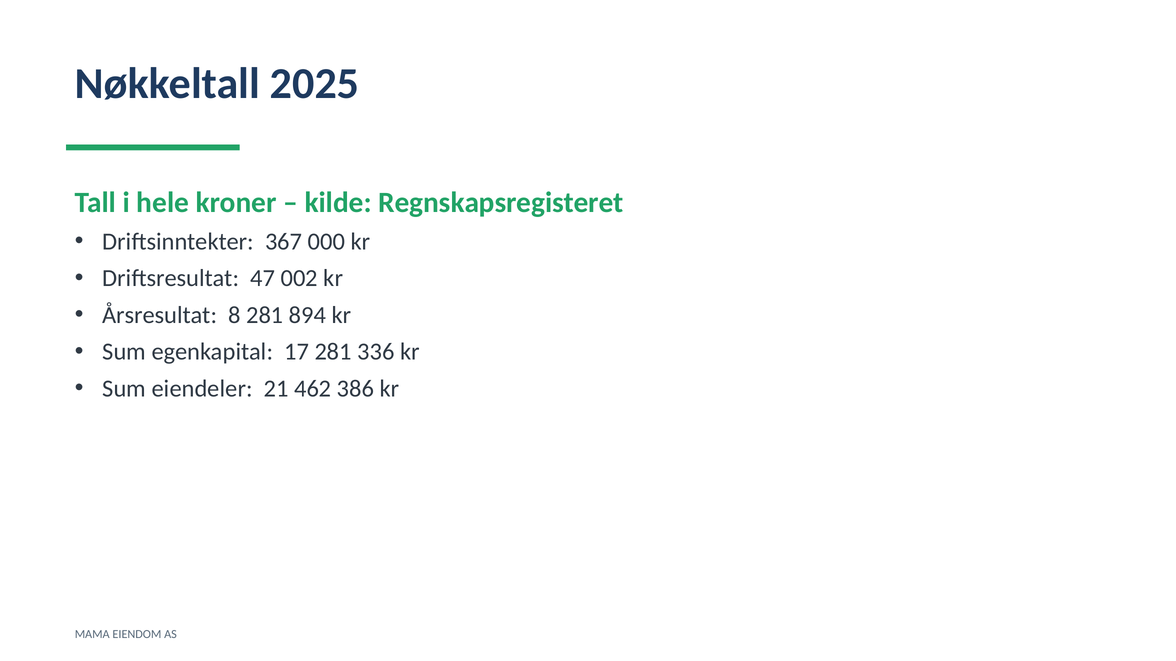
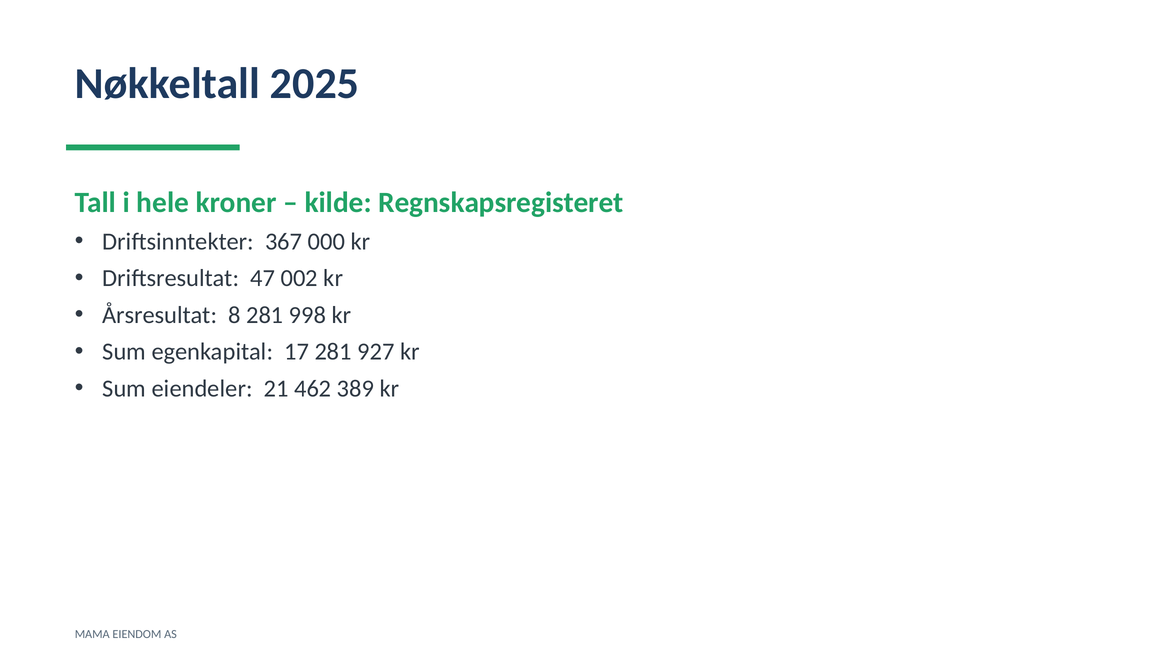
894: 894 -> 998
336: 336 -> 927
386: 386 -> 389
